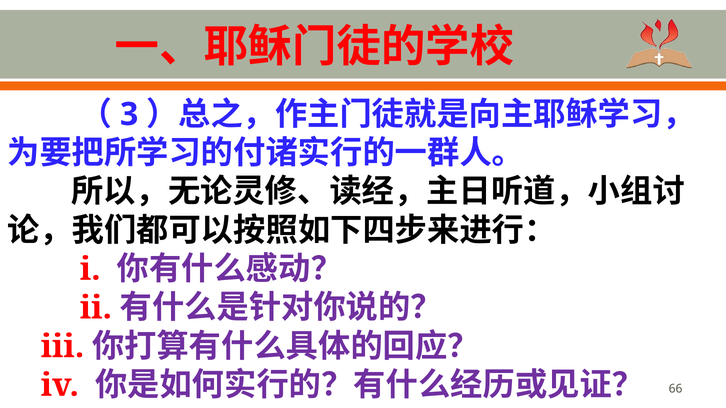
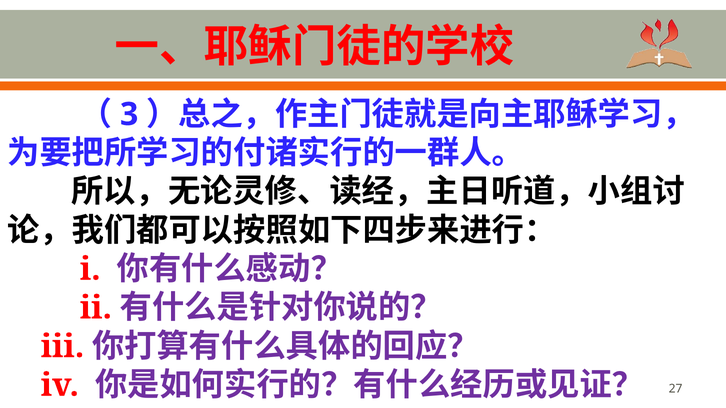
66: 66 -> 27
